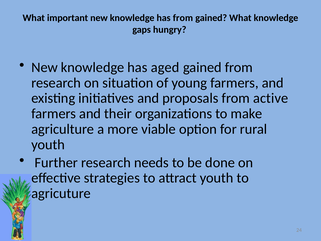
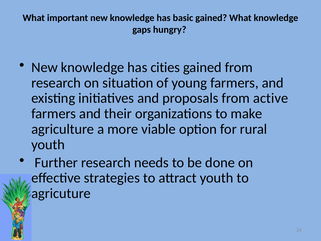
has from: from -> basic
aged: aged -> cities
